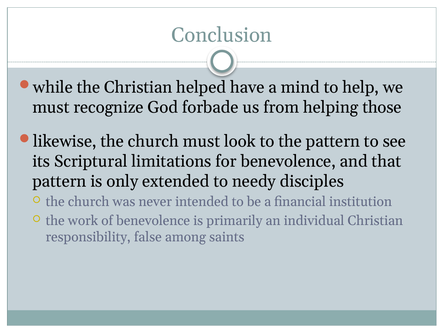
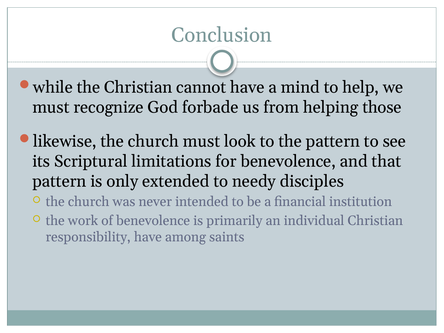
helped: helped -> cannot
responsibility false: false -> have
